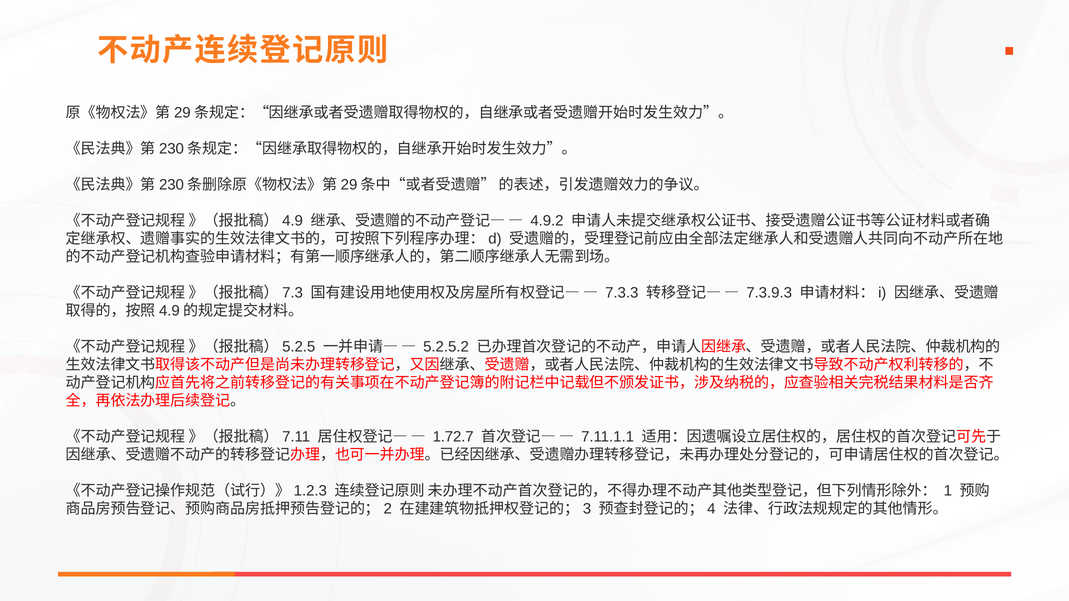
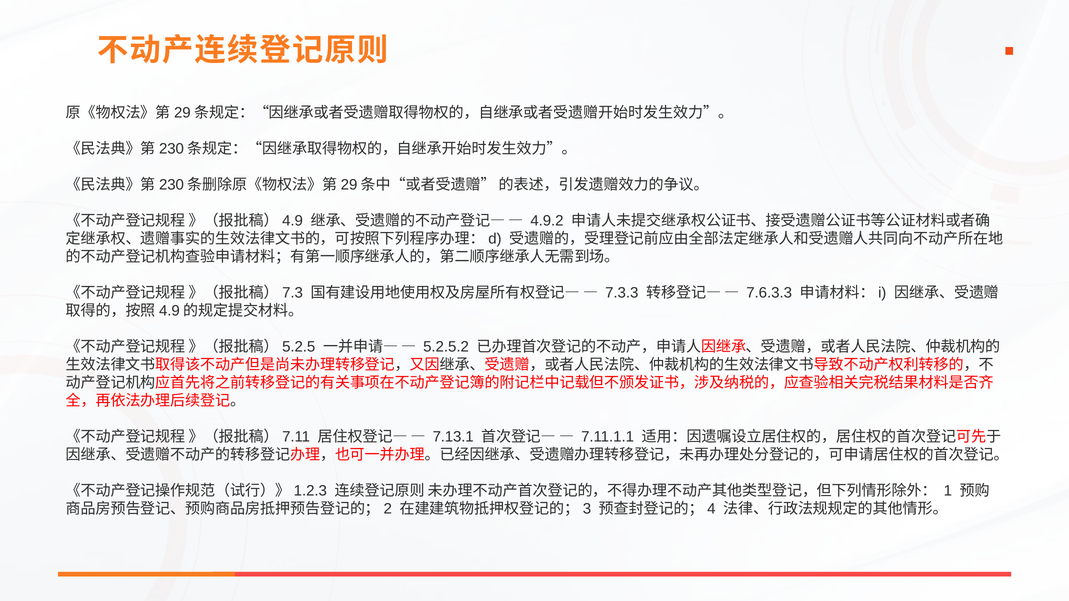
7.3.9.3: 7.3.9.3 -> 7.6.3.3
1.72.7: 1.72.7 -> 7.13.1
